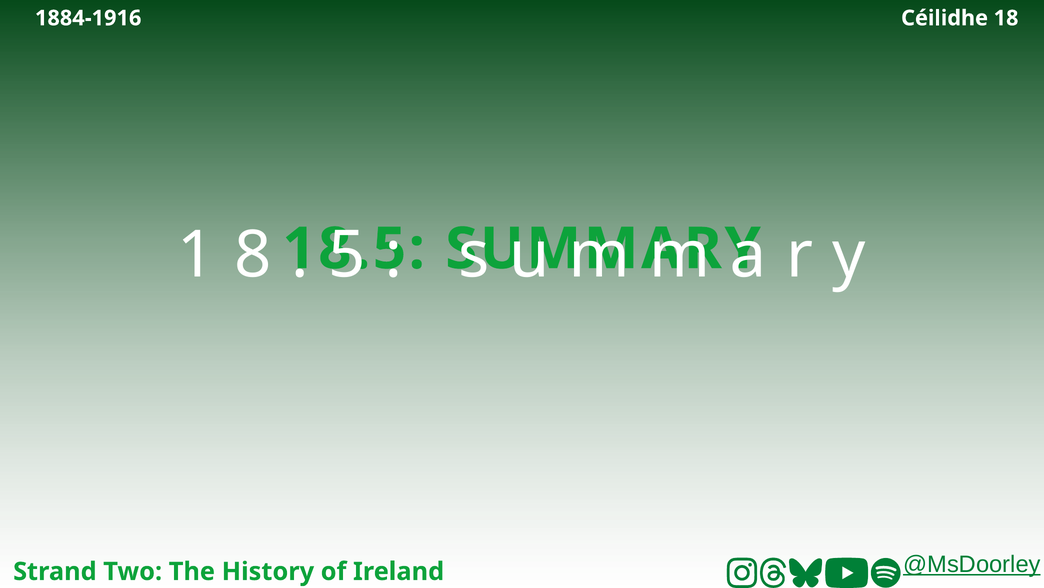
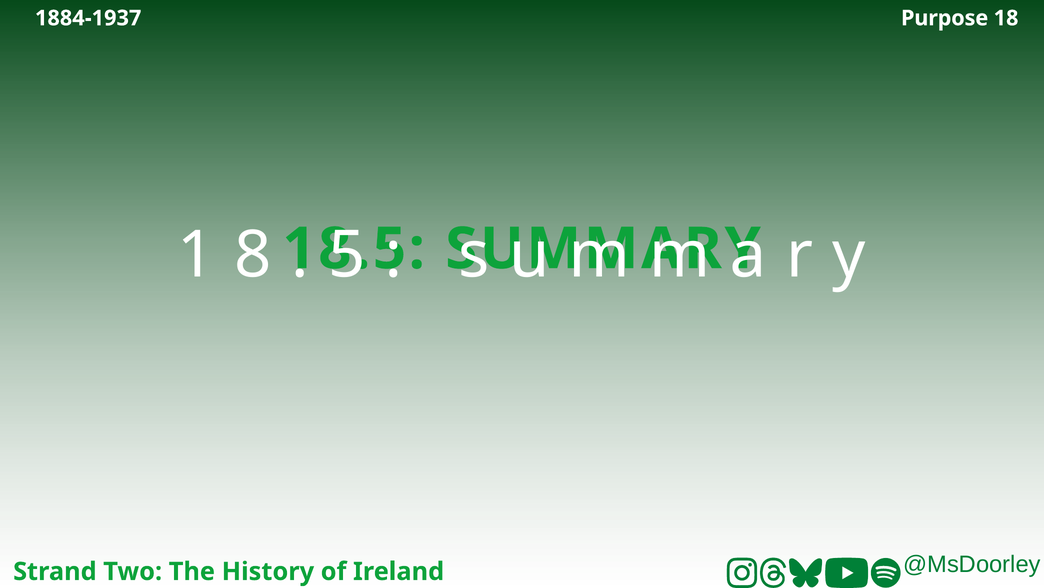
1884-1916: 1884-1916 -> 1884-1937
Céilidhe: Céilidhe -> Purpose
@MsDoorley underline: present -> none
